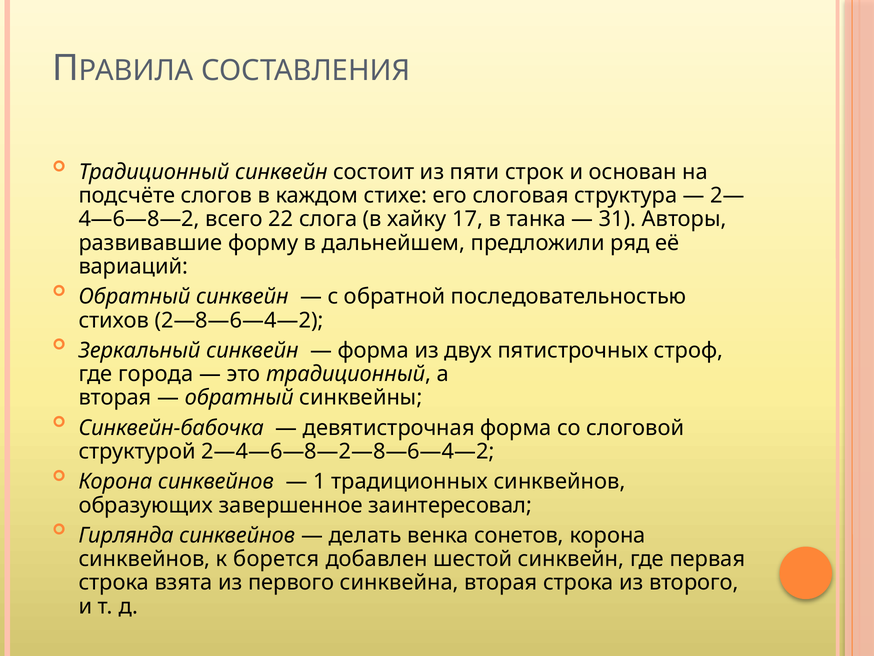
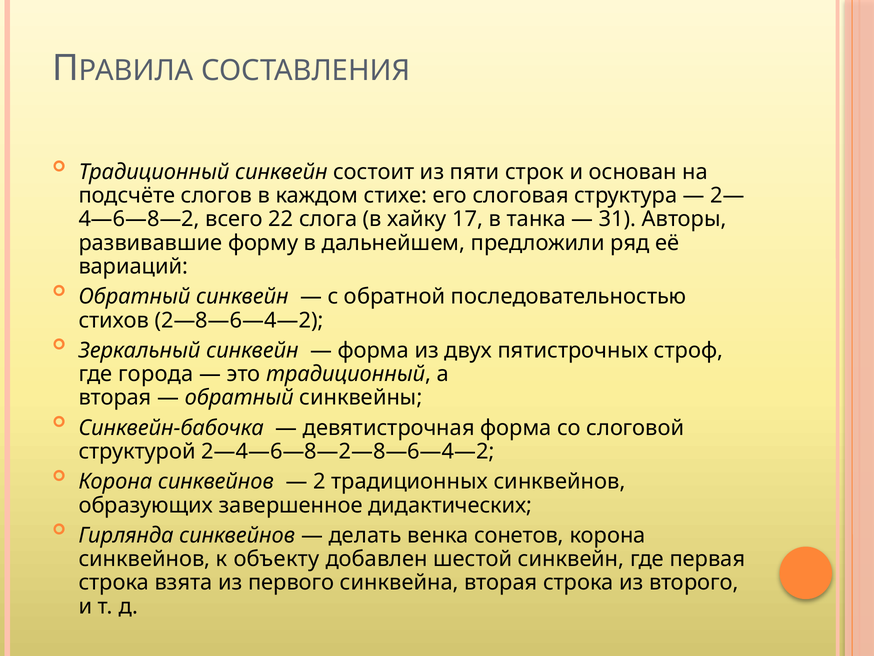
1: 1 -> 2
заинтересовал: заинтересовал -> дидактических
борется: борется -> объекту
